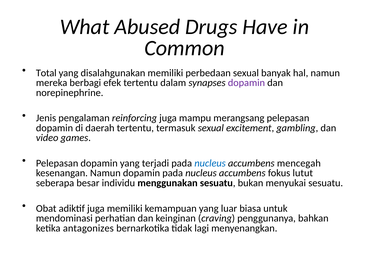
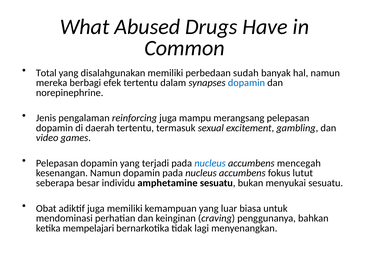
perbedaan sexual: sexual -> sudah
dopamin at (246, 83) colour: purple -> blue
menggunakan: menggunakan -> amphetamine
antagonizes: antagonizes -> mempelajari
